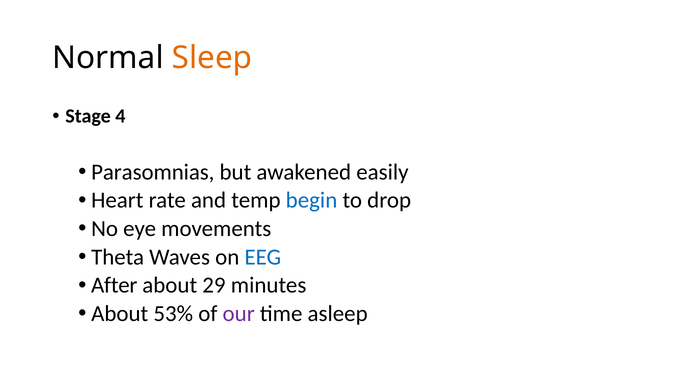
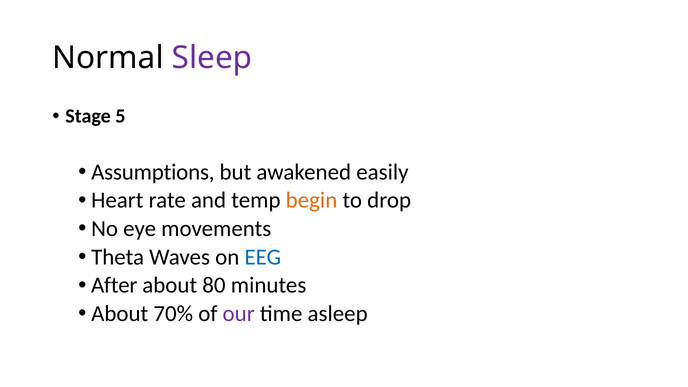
Sleep colour: orange -> purple
4: 4 -> 5
Parasomnias: Parasomnias -> Assumptions
begin colour: blue -> orange
29: 29 -> 80
53%: 53% -> 70%
